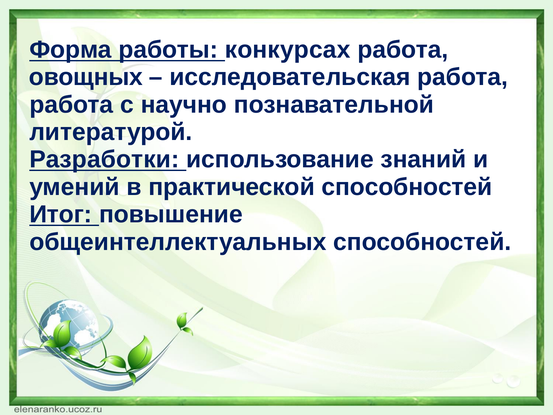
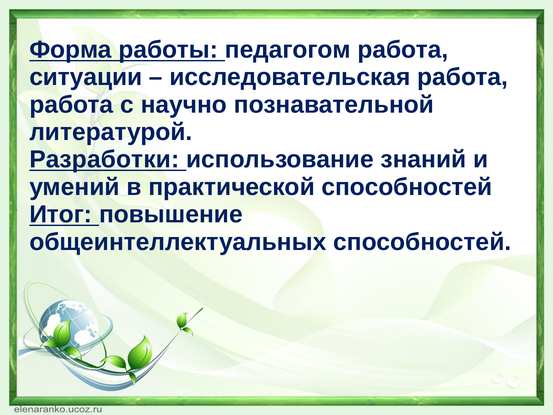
конкурсах: конкурсах -> педагогом
овощных: овощных -> ситуации
